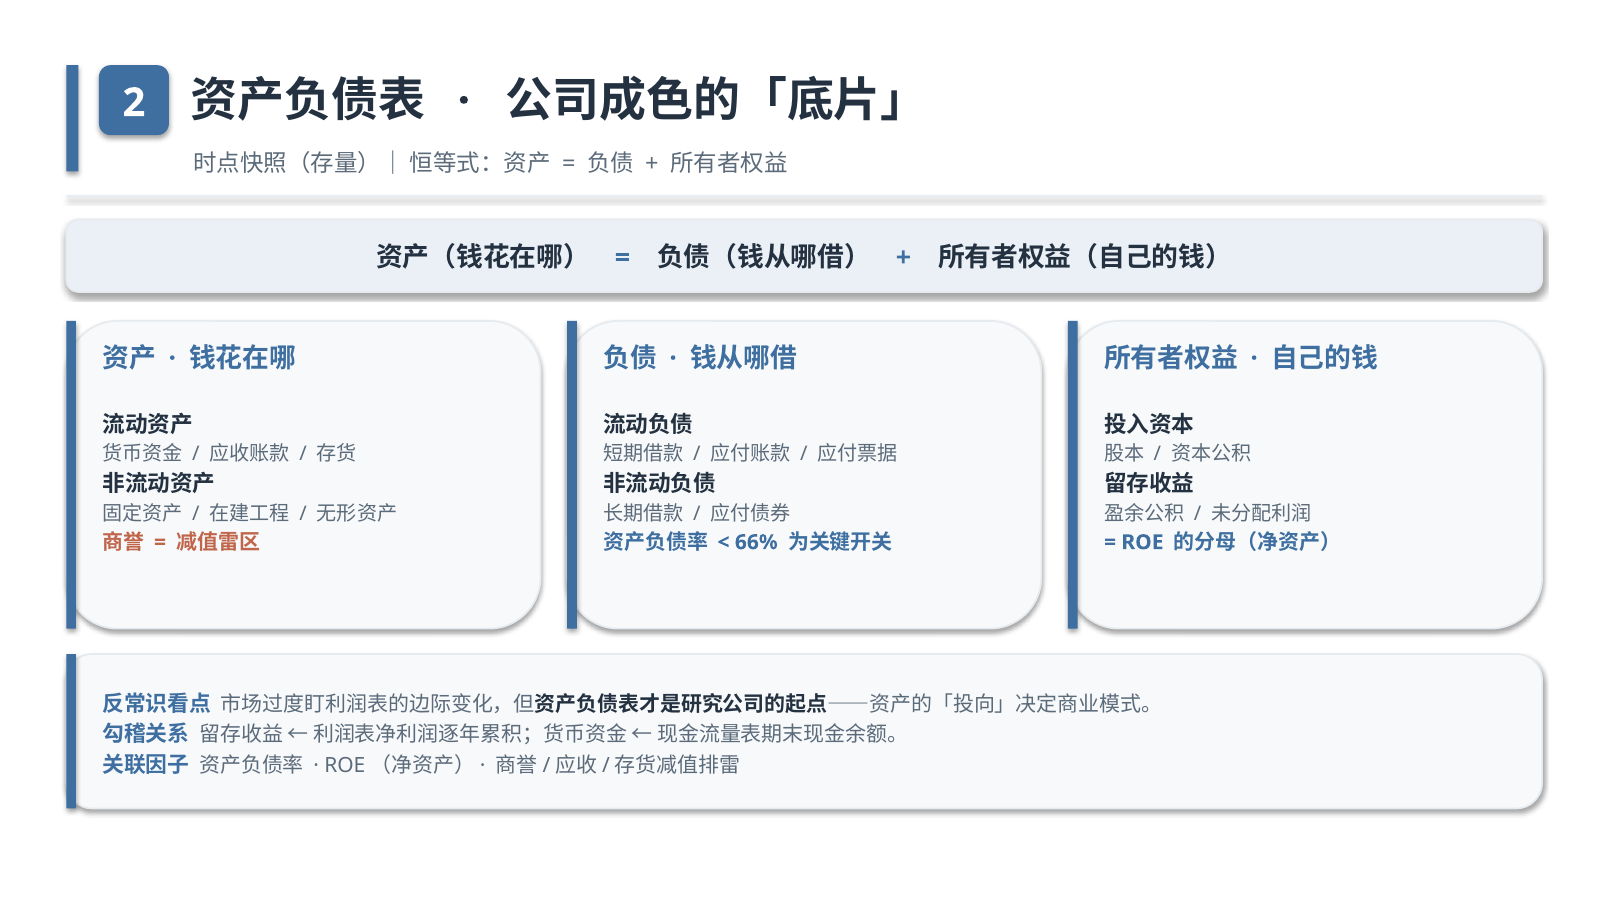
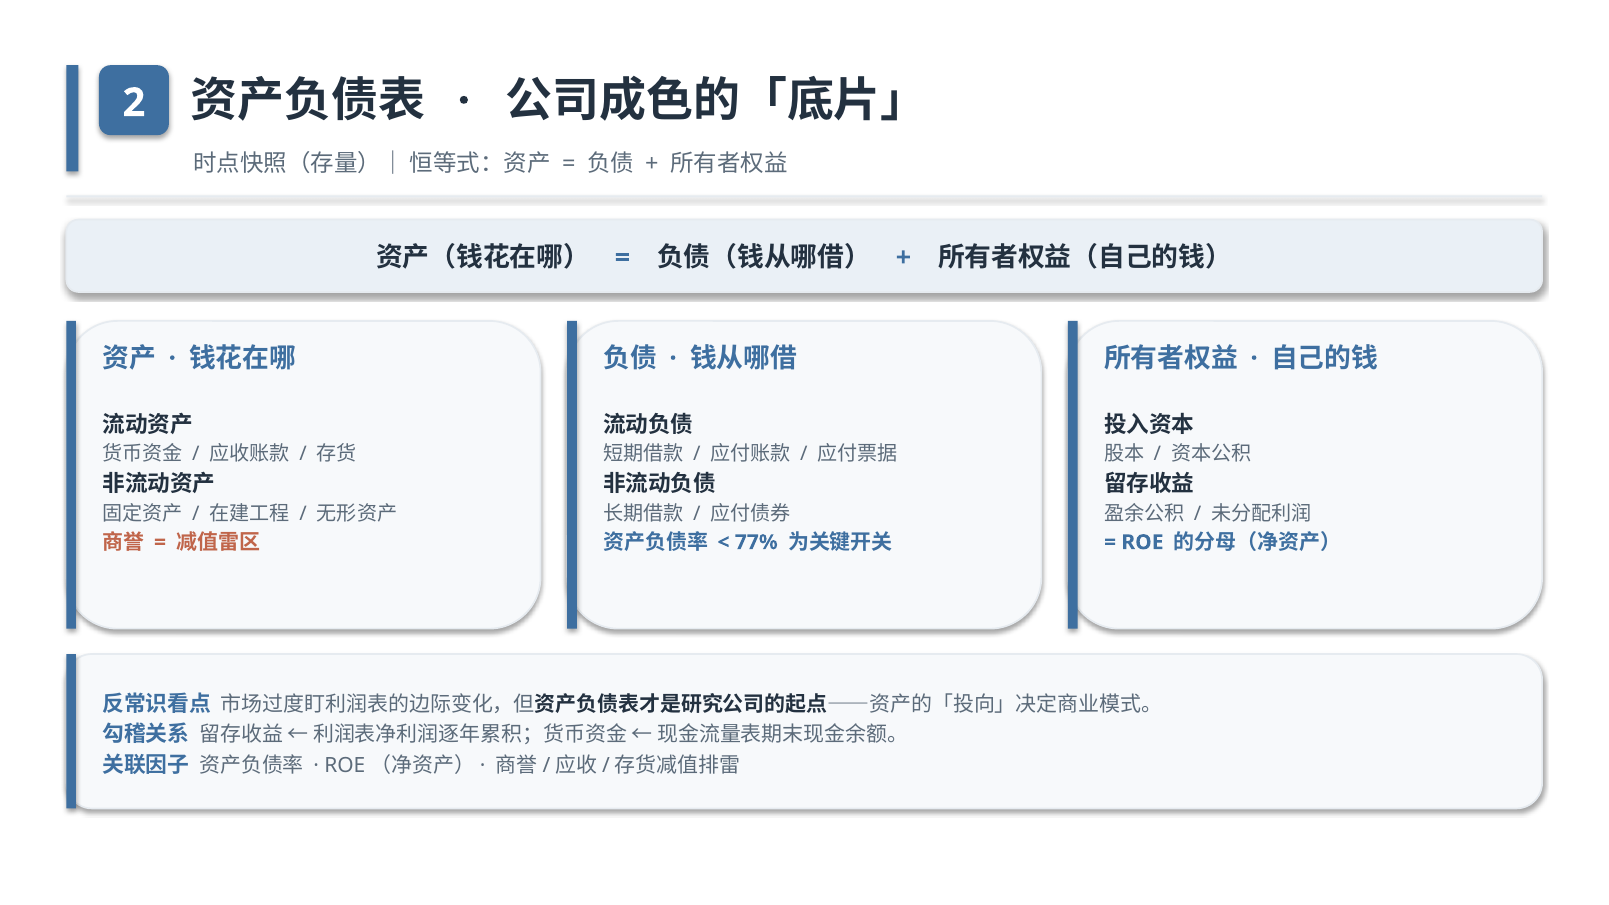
66%: 66% -> 77%
